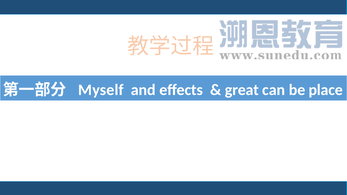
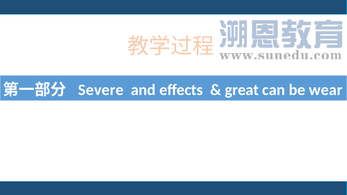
Myself: Myself -> Severe
place: place -> wear
